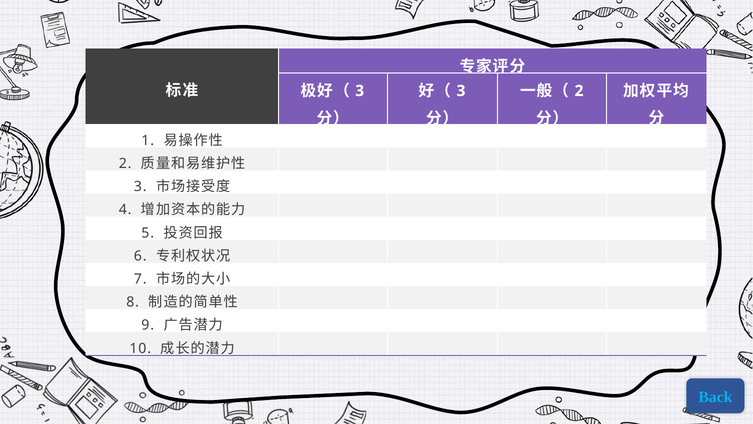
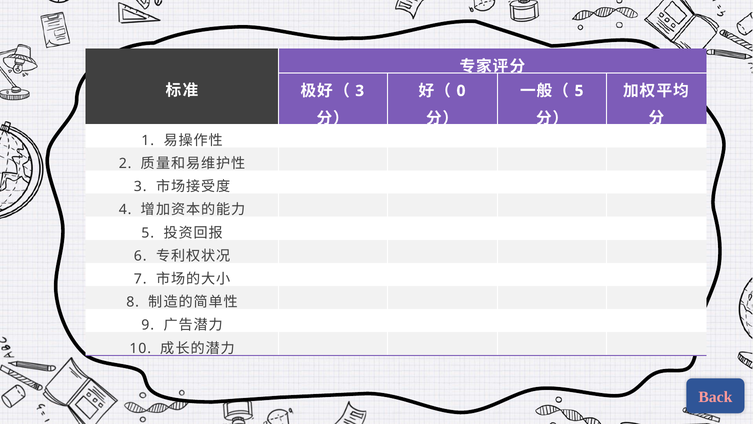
3 at (461, 91): 3 -> 0
2 at (579, 91): 2 -> 5
Back colour: light blue -> pink
